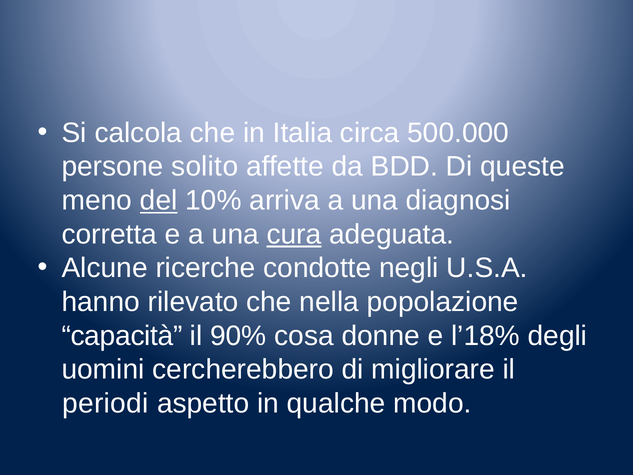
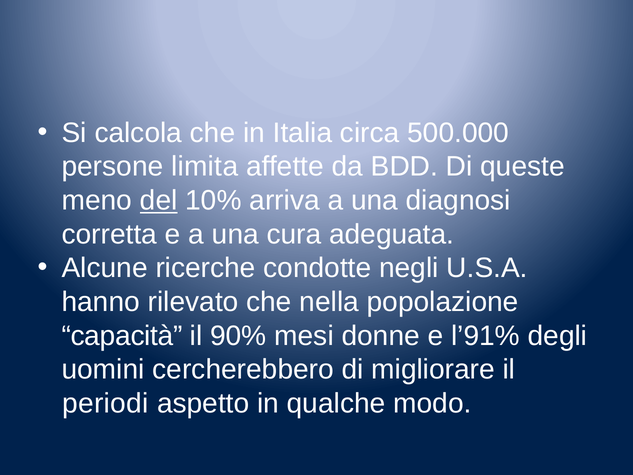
solito: solito -> limita
cura underline: present -> none
cosa: cosa -> mesi
l’18%: l’18% -> l’91%
